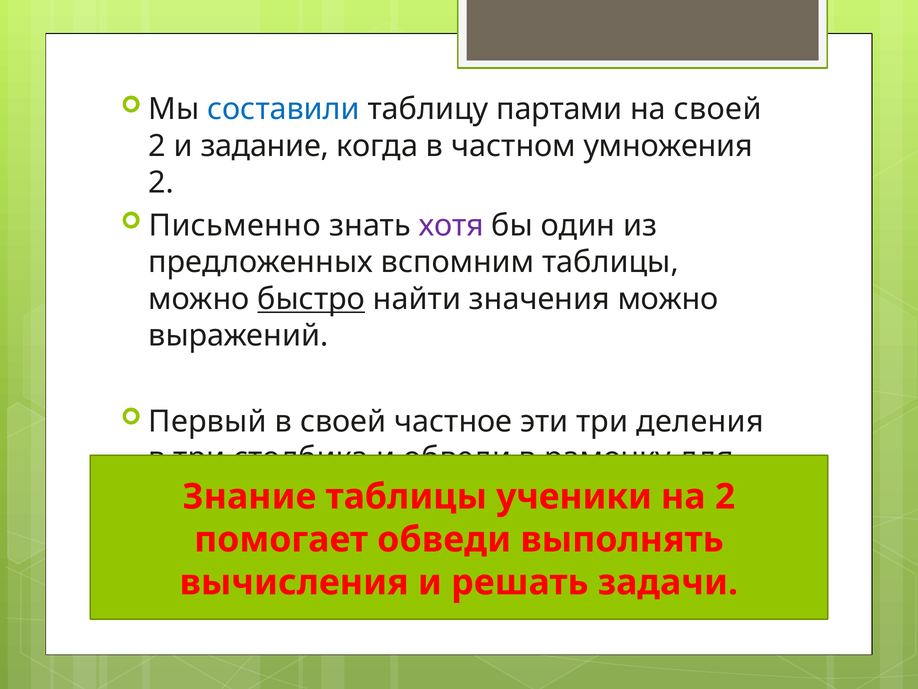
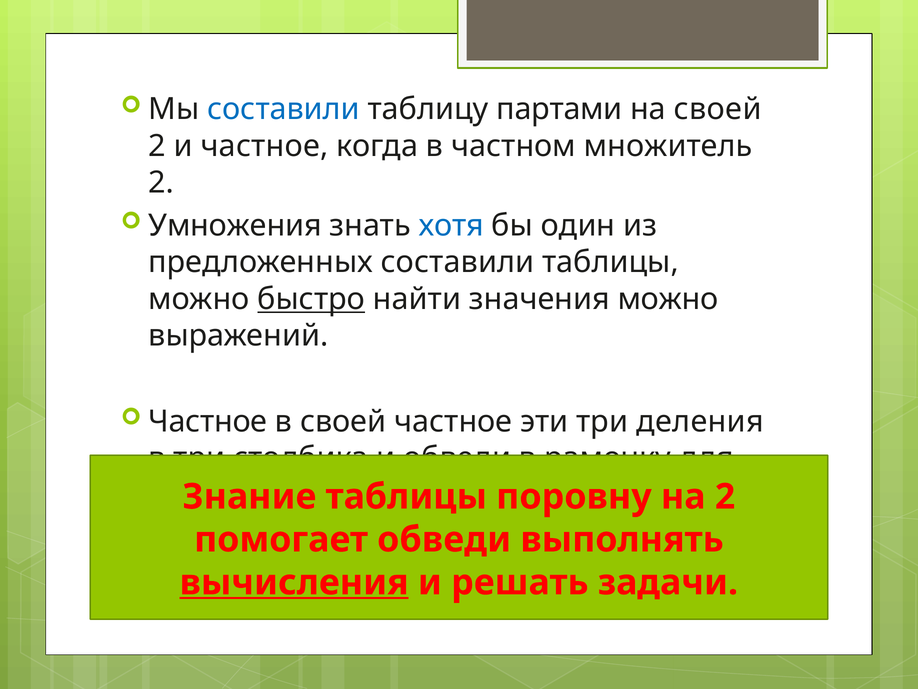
и задание: задание -> частное
умножения: умножения -> множитель
Письменно: Письменно -> Умножения
хотя colour: purple -> blue
предложенных вспомним: вспомним -> составили
Первый at (208, 421): Первый -> Частное
ученики: ученики -> поровну
вычисления underline: none -> present
